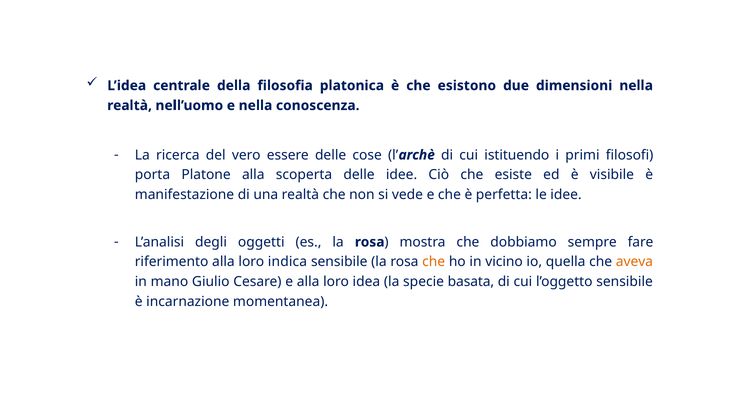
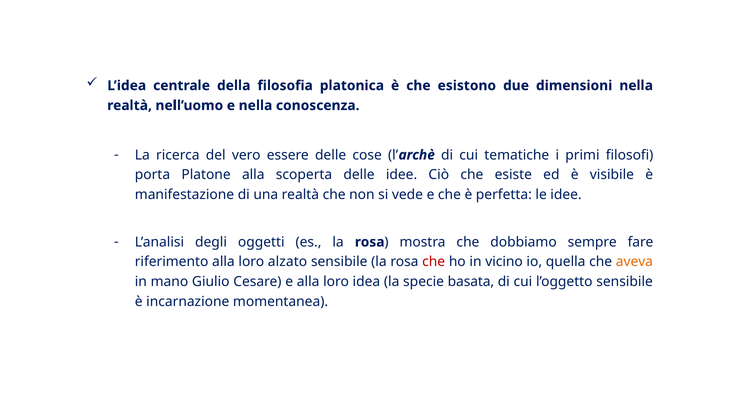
istituendo: istituendo -> tematiche
indica: indica -> alzato
che at (434, 262) colour: orange -> red
